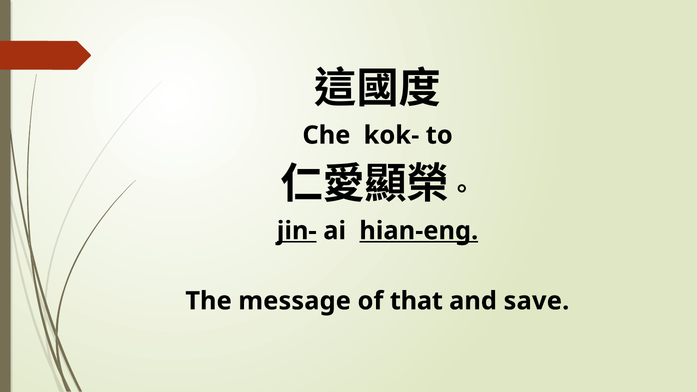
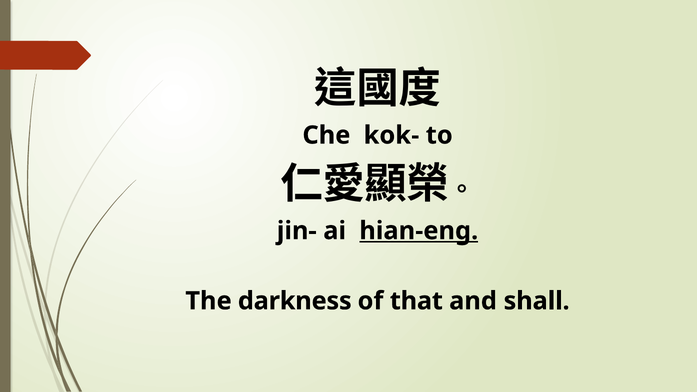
jin- underline: present -> none
message: message -> darkness
save: save -> shall
